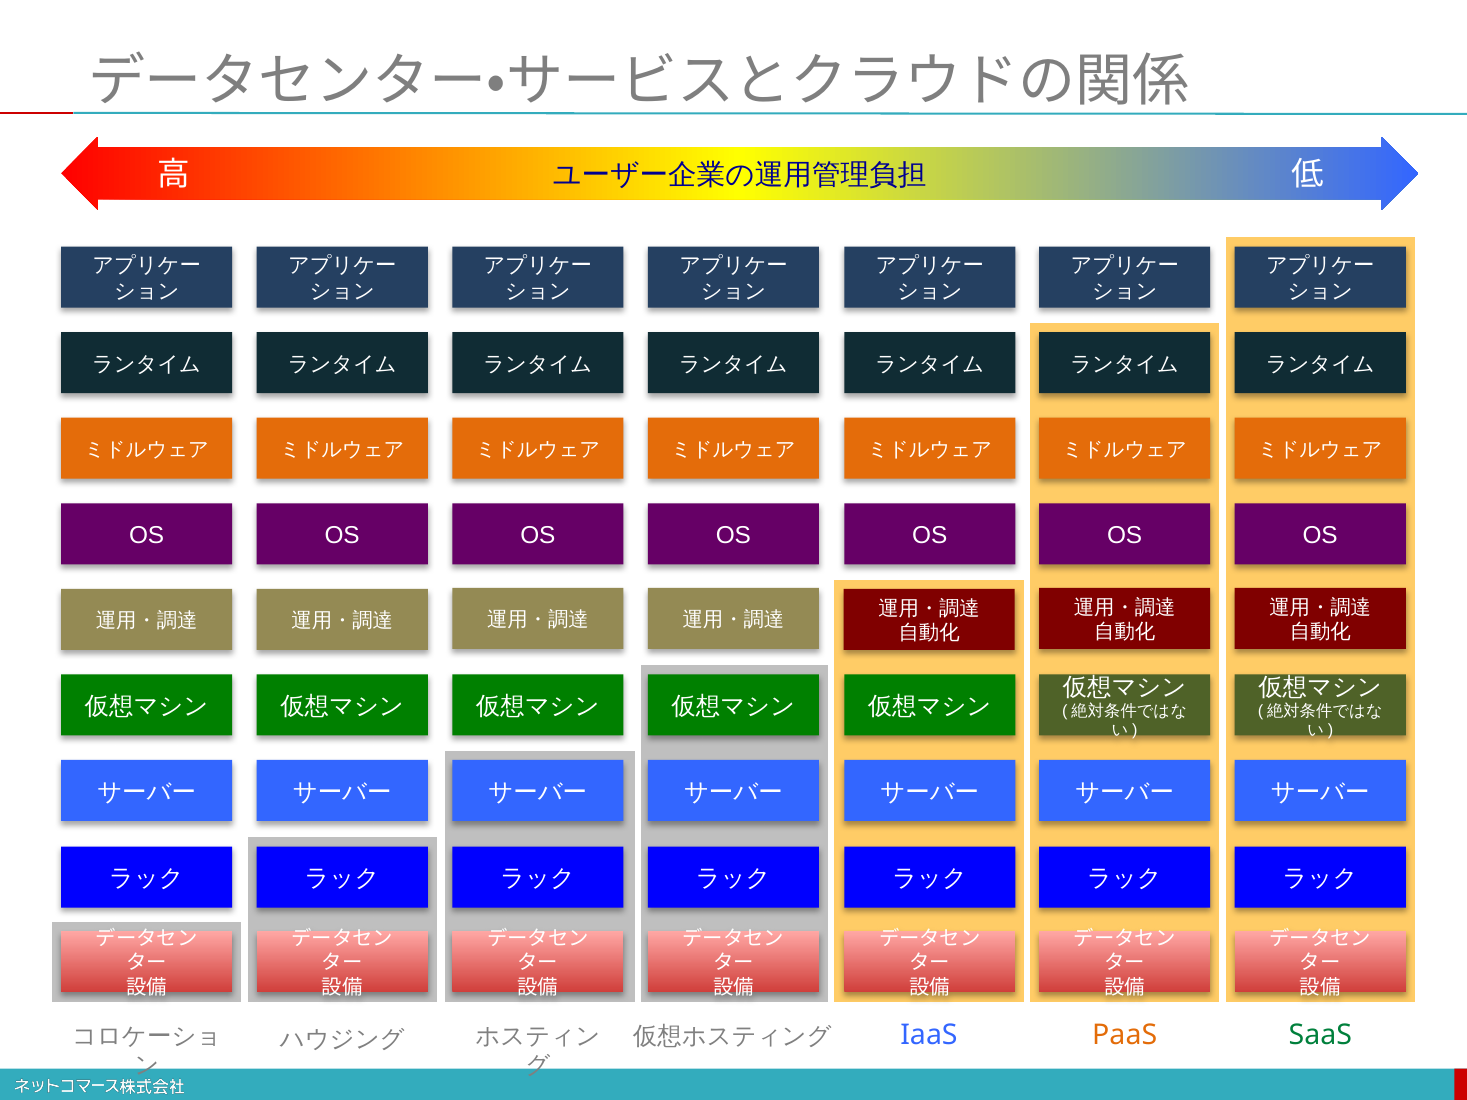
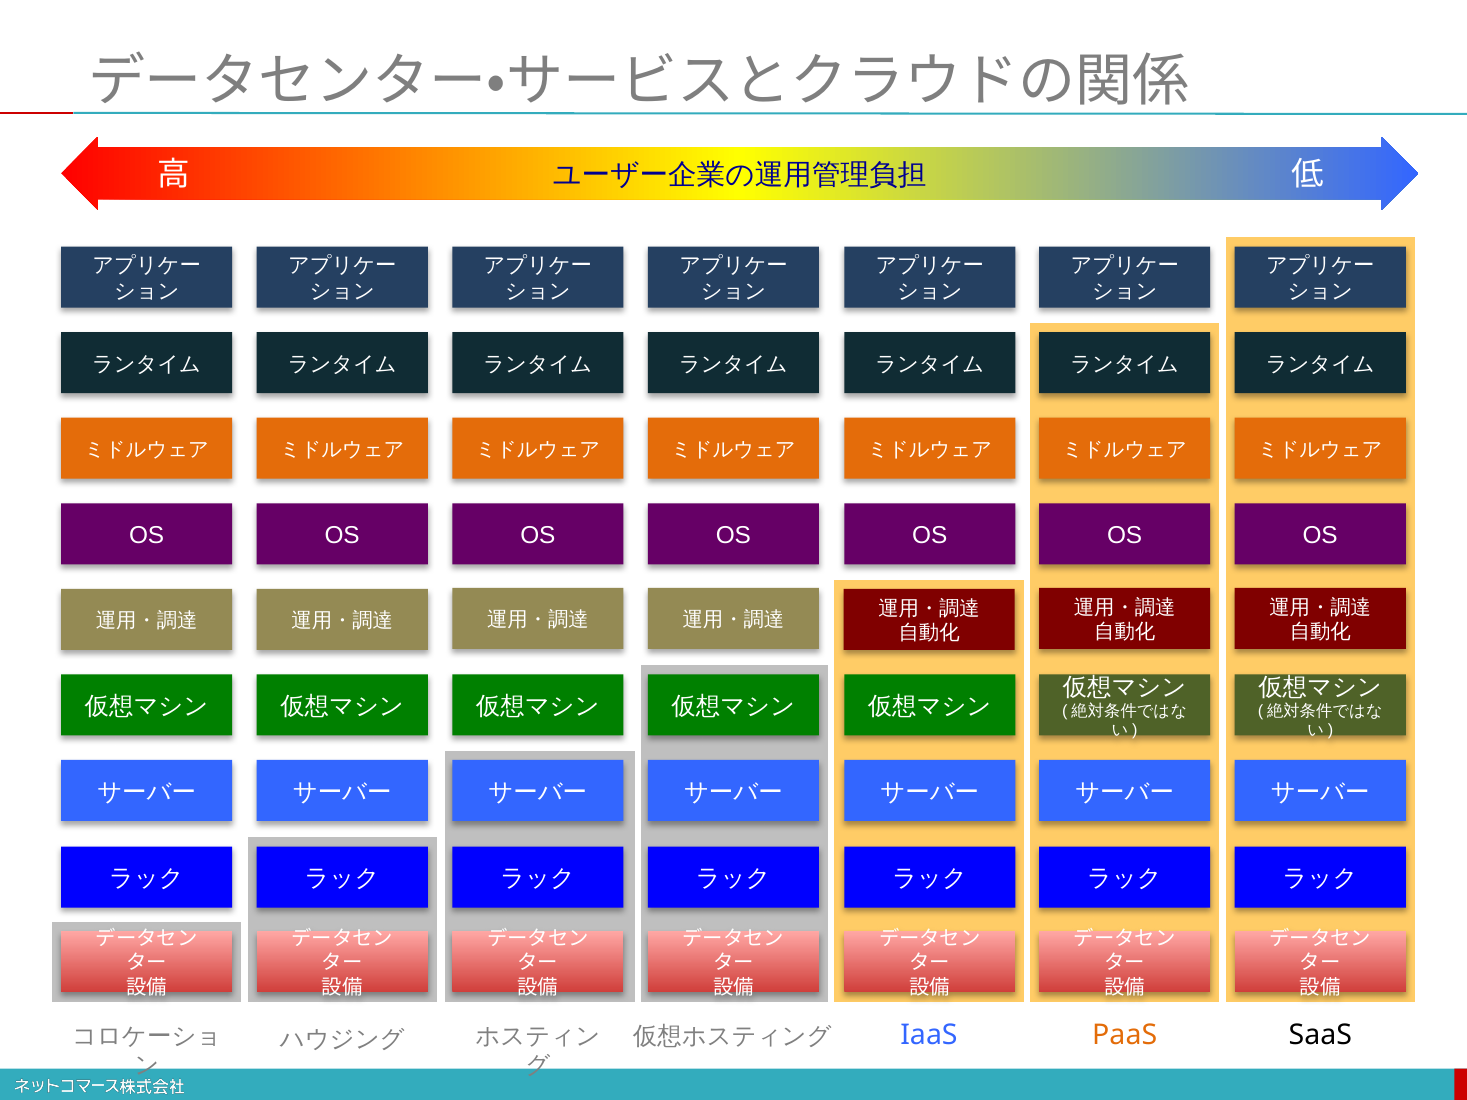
SaaS colour: green -> black
